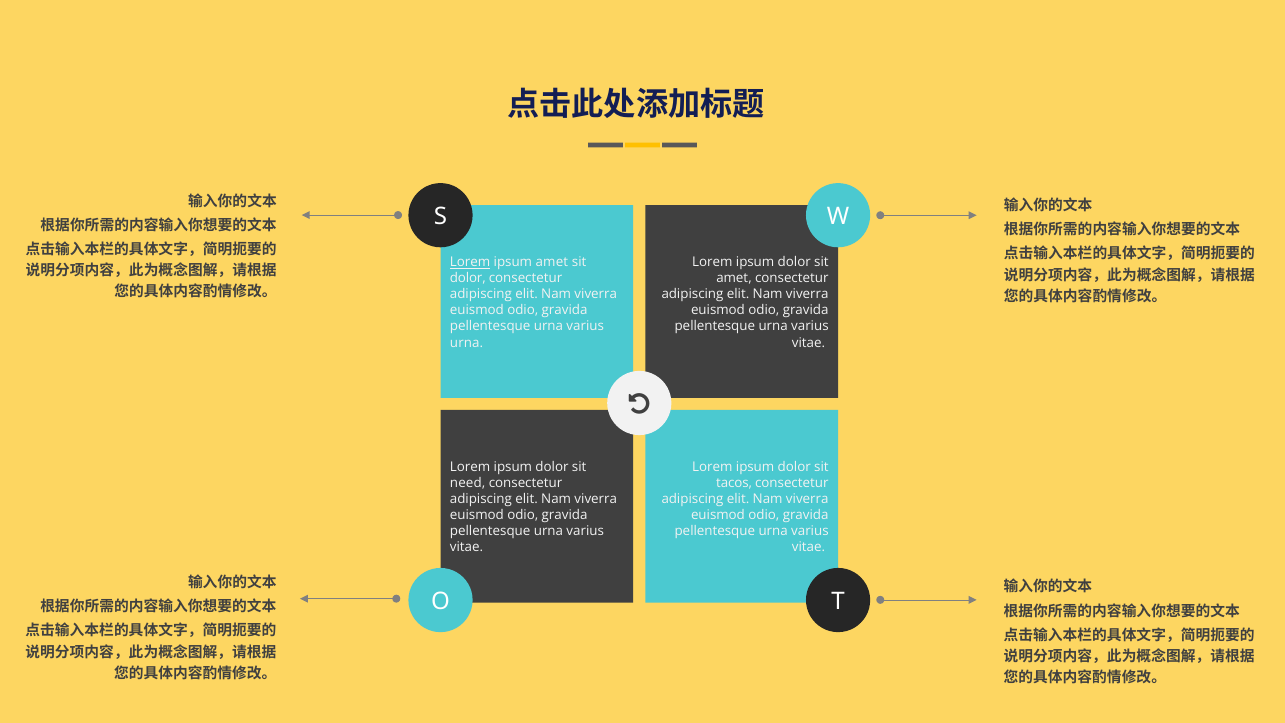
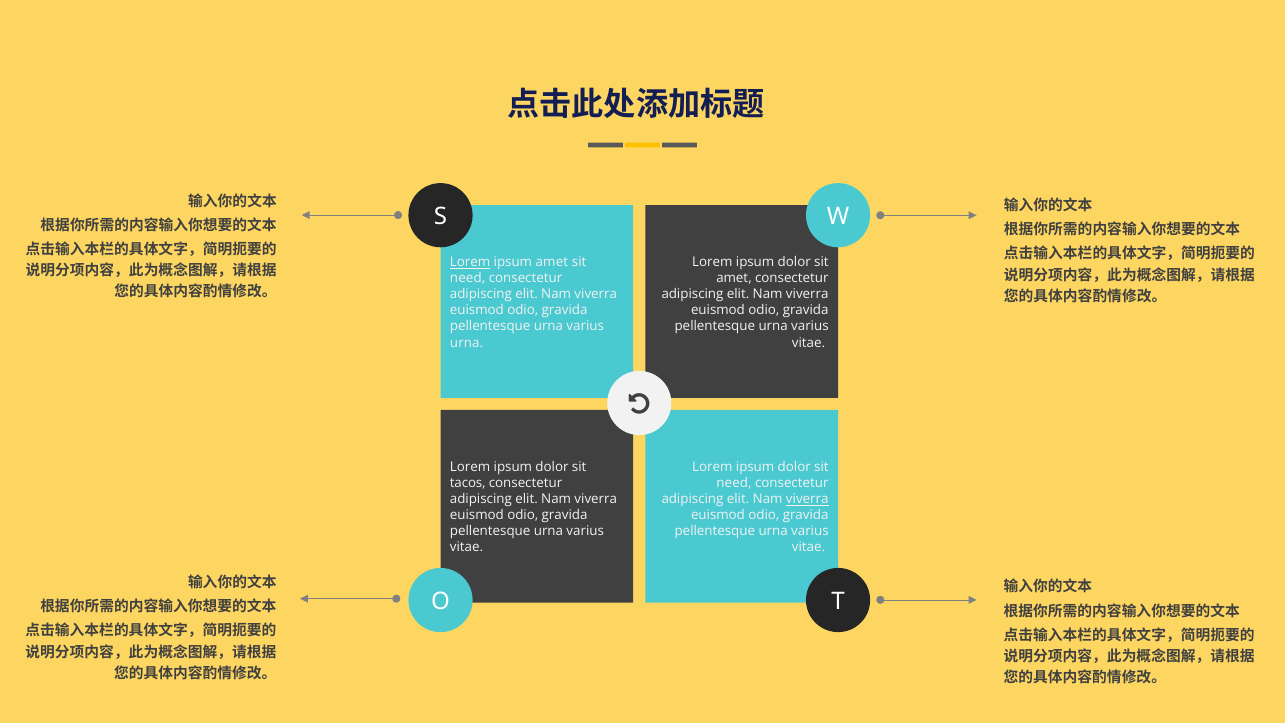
dolor at (468, 278): dolor -> need
need: need -> tacos
tacos at (734, 483): tacos -> need
viverra at (807, 499) underline: none -> present
